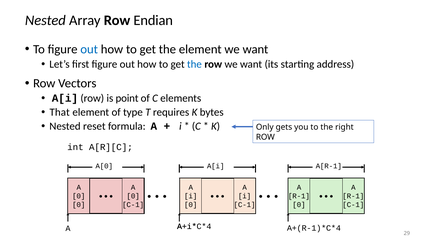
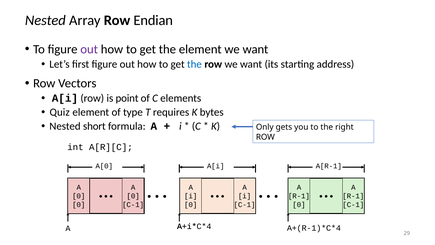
out at (89, 49) colour: blue -> purple
That: That -> Quiz
reset: reset -> short
